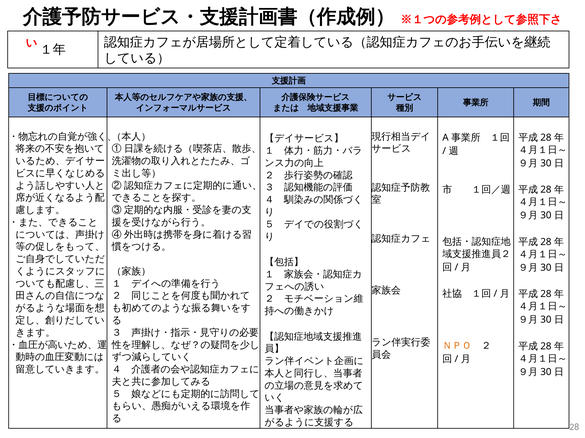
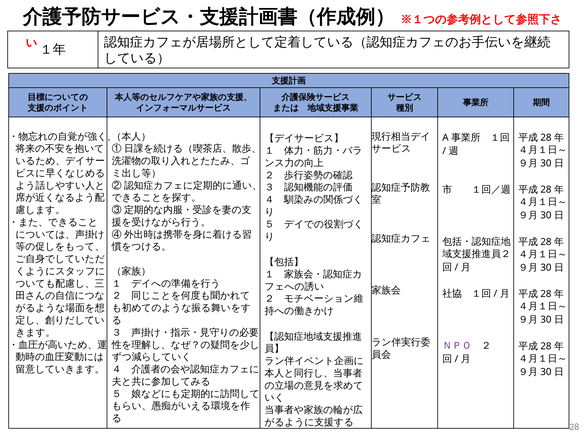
ＮＰＯ colour: orange -> purple
